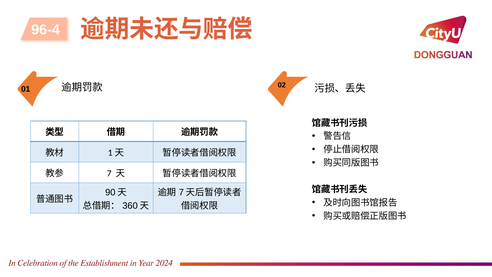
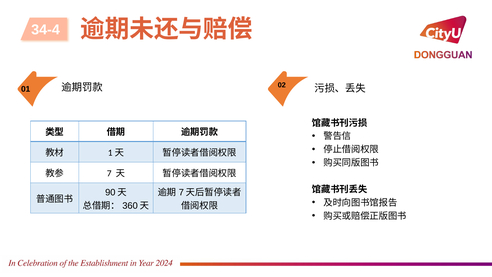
96-4: 96-4 -> 34-4
